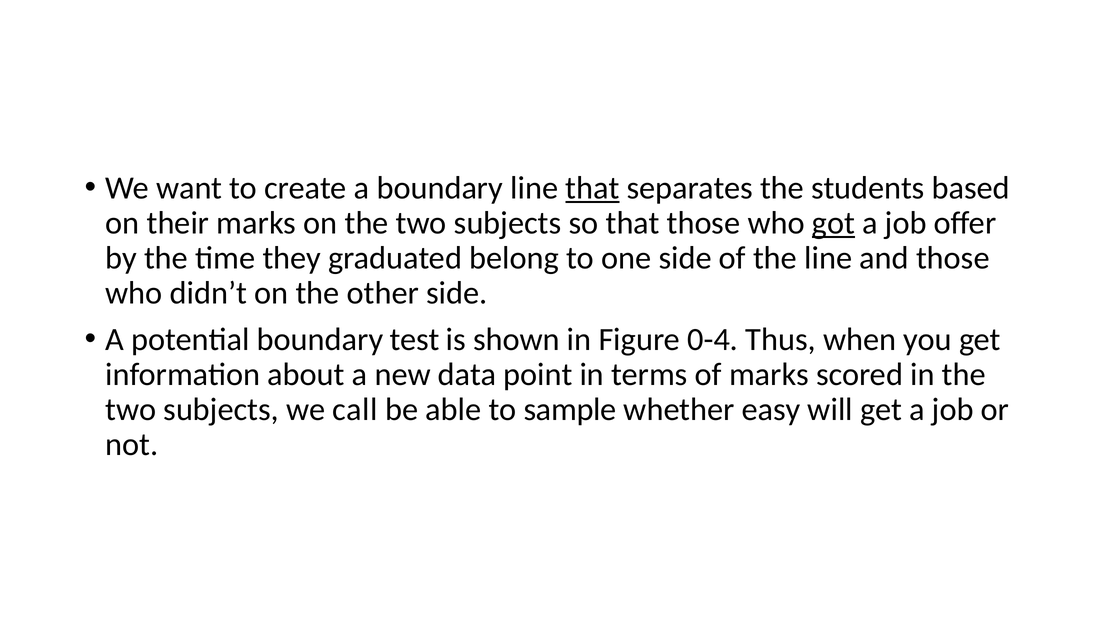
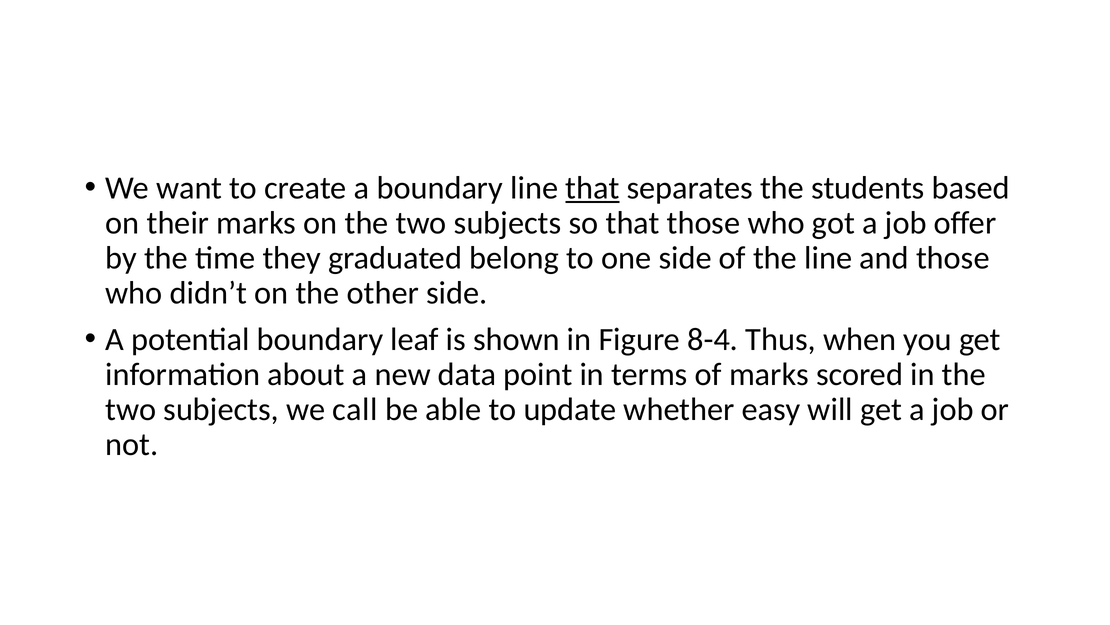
got underline: present -> none
test: test -> leaf
0-4: 0-4 -> 8-4
sample: sample -> update
